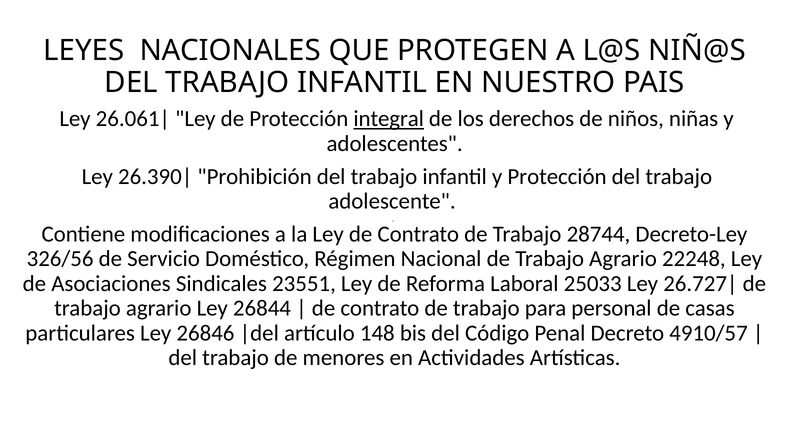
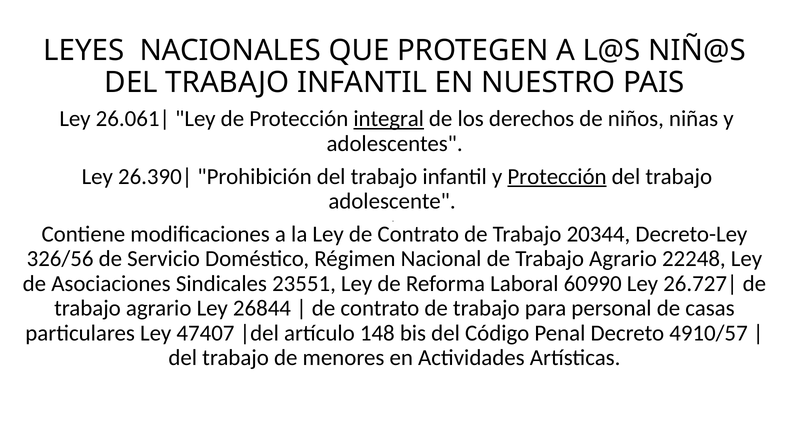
Protección at (557, 177) underline: none -> present
28744: 28744 -> 20344
25033: 25033 -> 60990
26846: 26846 -> 47407
